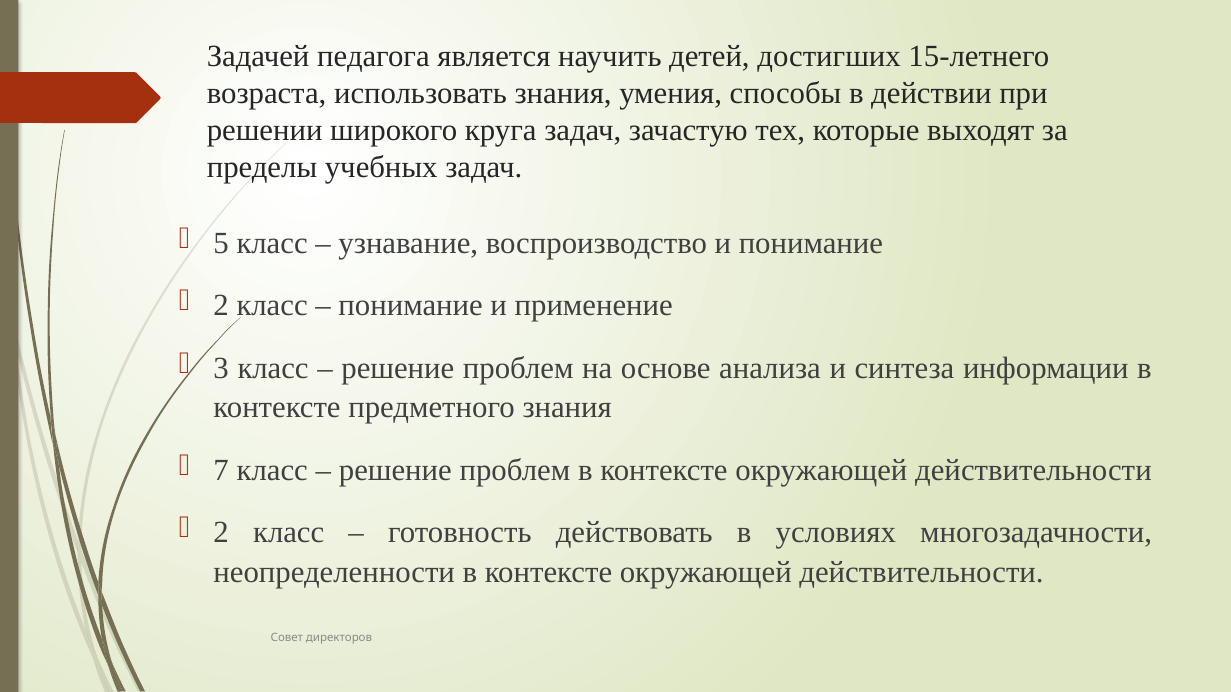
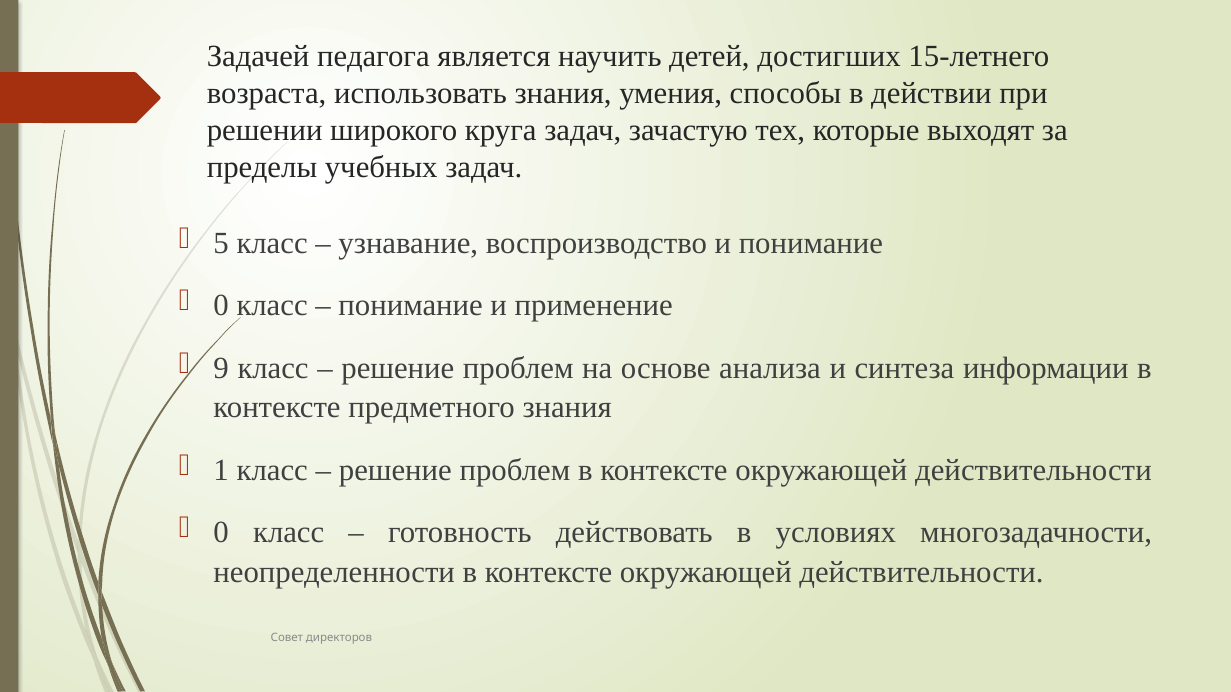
2 at (221, 306): 2 -> 0
3: 3 -> 9
7: 7 -> 1
2 at (221, 533): 2 -> 0
